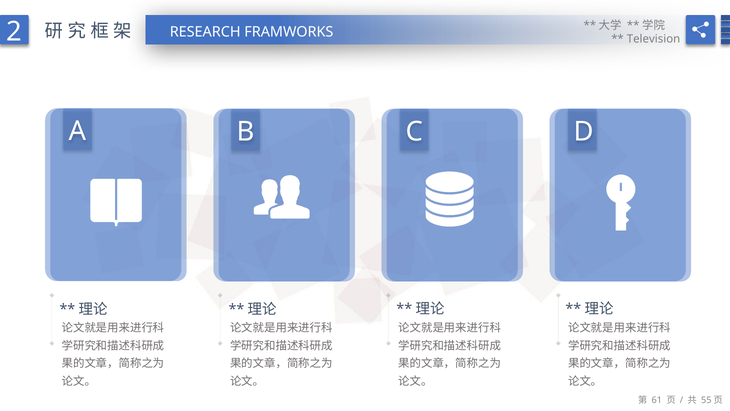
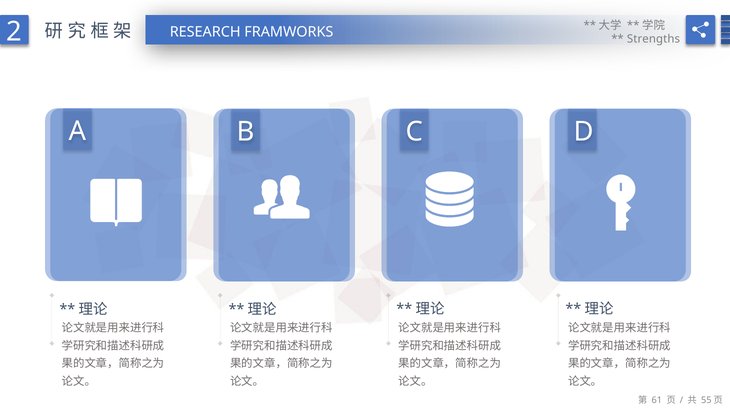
Television: Television -> Strengths
